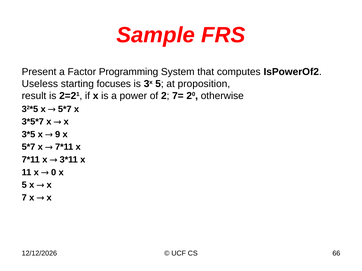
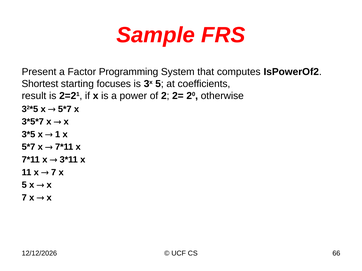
Useless: Useless -> Shortest
proposition: proposition -> coefficients
7=: 7= -> 2=
9: 9 -> 1
0 at (54, 173): 0 -> 7
